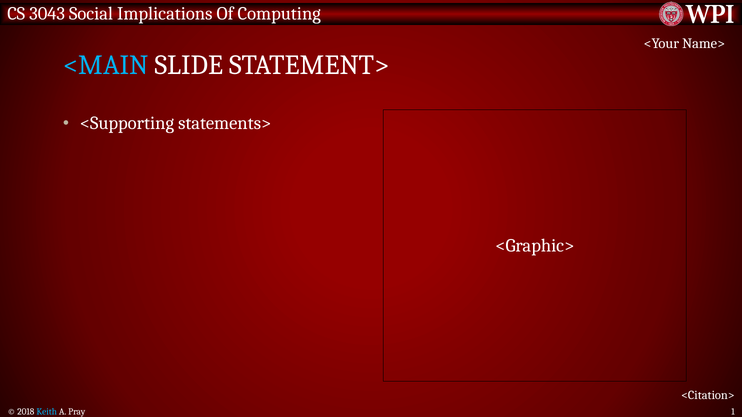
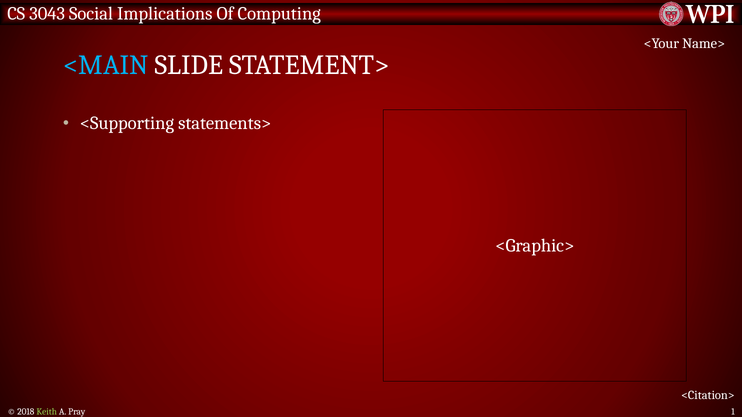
Keith colour: light blue -> light green
